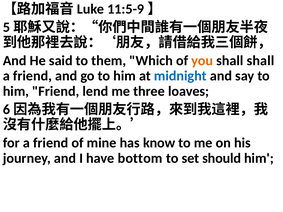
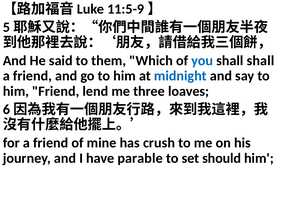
you colour: orange -> blue
know: know -> crush
bottom: bottom -> parable
